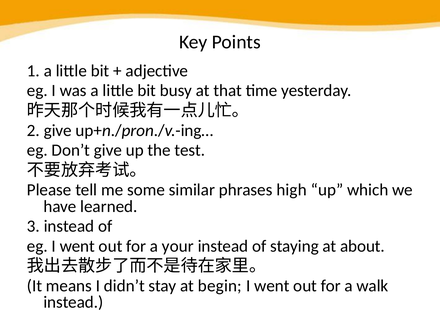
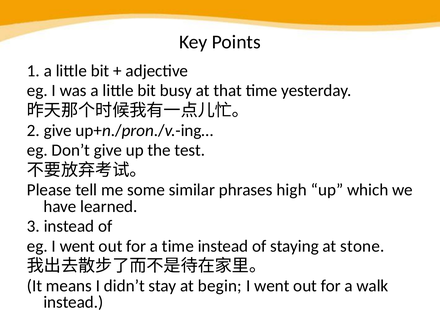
a your: your -> time
about: about -> stone
